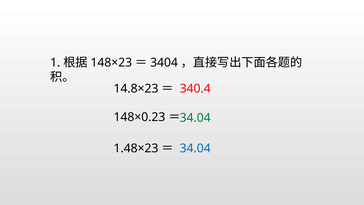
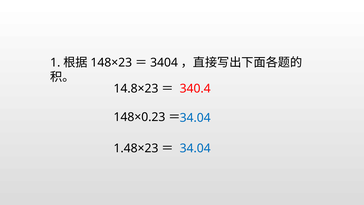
34.04 at (195, 118) colour: green -> blue
